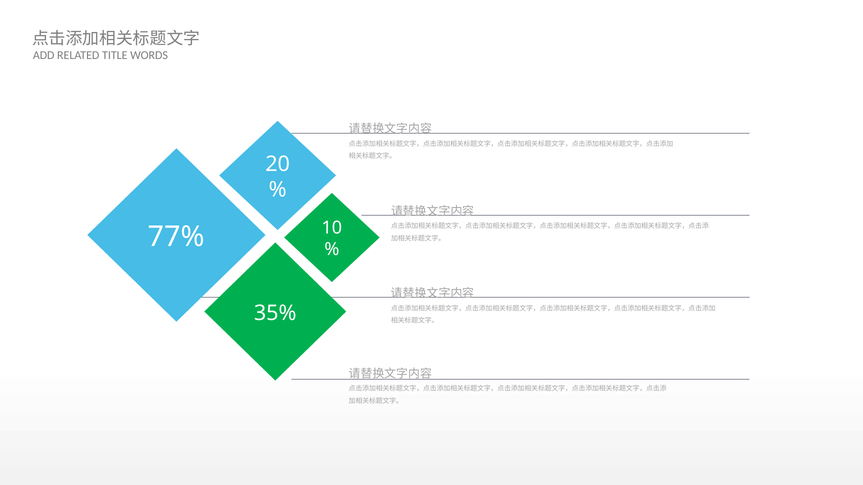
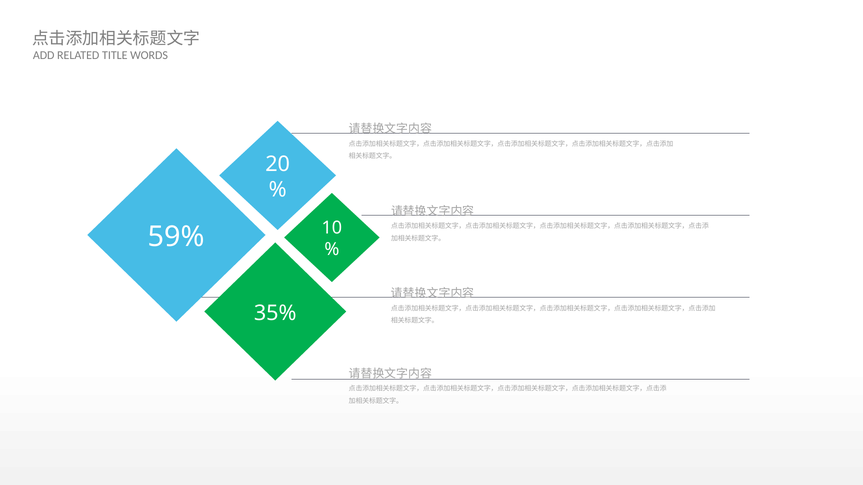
77%: 77% -> 59%
